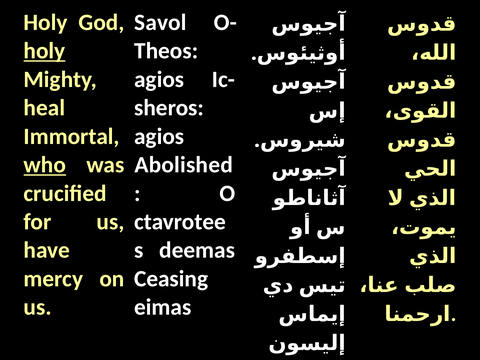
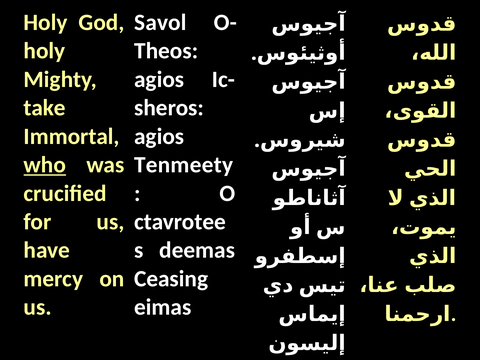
holy at (44, 51) underline: present -> none
heal: heal -> take
Abolished: Abolished -> Tenmeety
